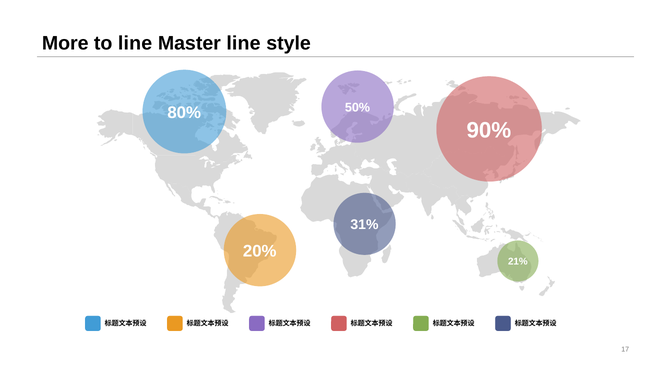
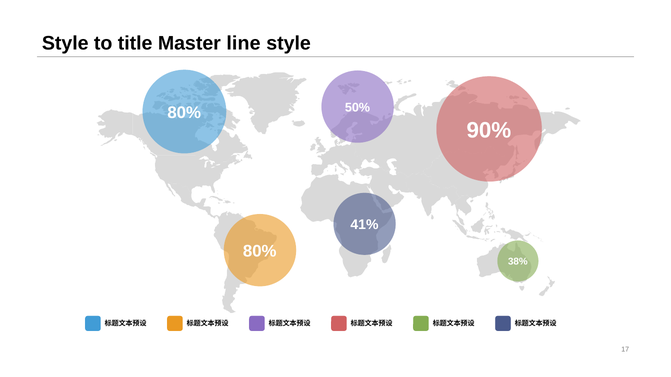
More at (65, 43): More -> Style
to line: line -> title
31%: 31% -> 41%
20% at (260, 252): 20% -> 80%
21%: 21% -> 38%
